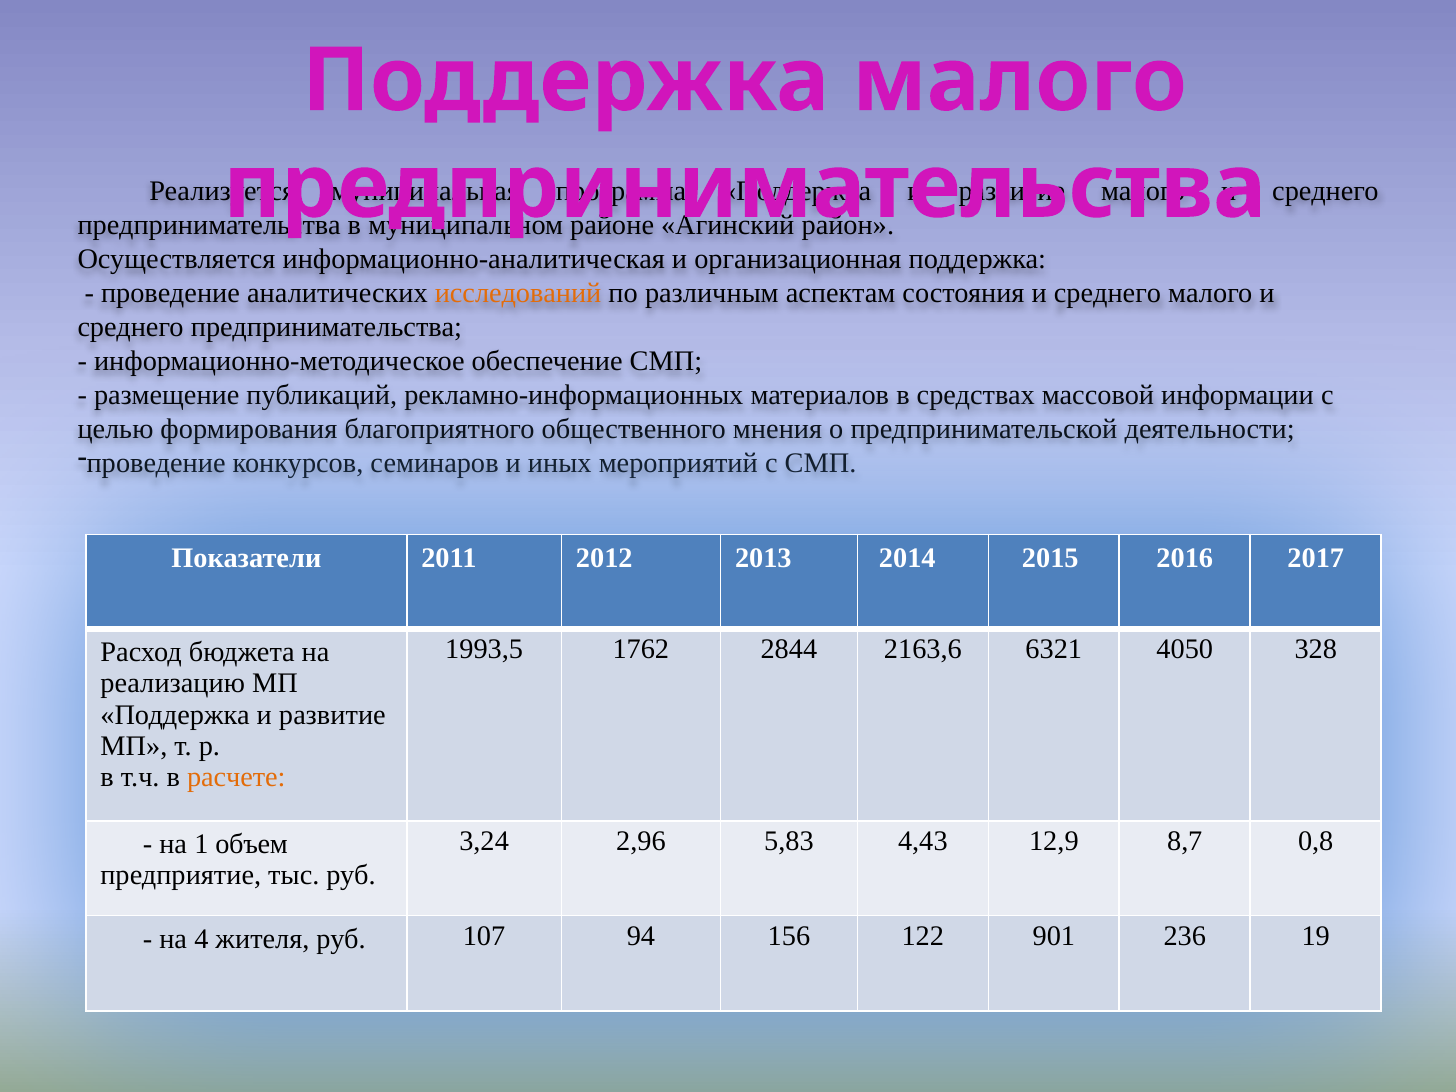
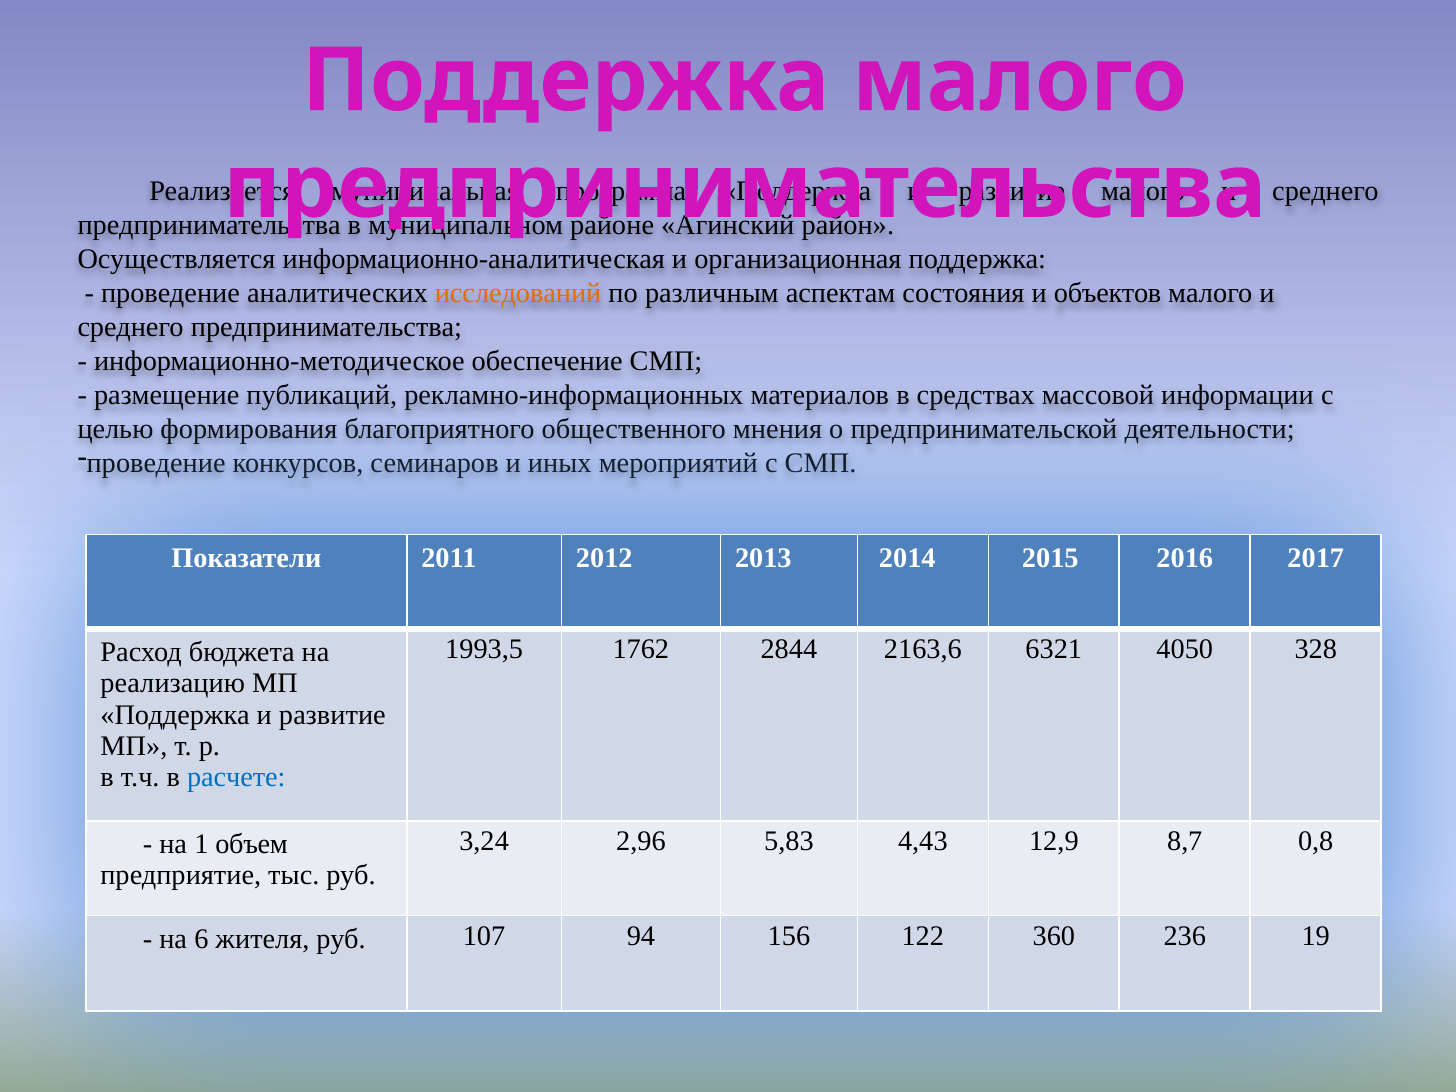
состояния и среднего: среднего -> объектов
расчете colour: orange -> blue
4: 4 -> 6
901: 901 -> 360
